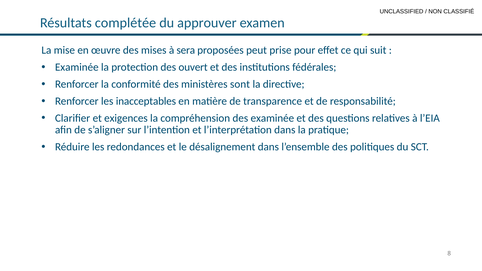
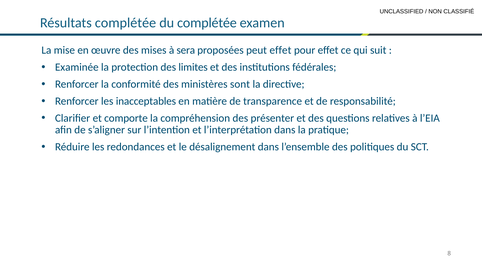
du approuver: approuver -> complétée
peut prise: prise -> effet
ouvert: ouvert -> limites
exigences: exigences -> comporte
des examinée: examinée -> présenter
